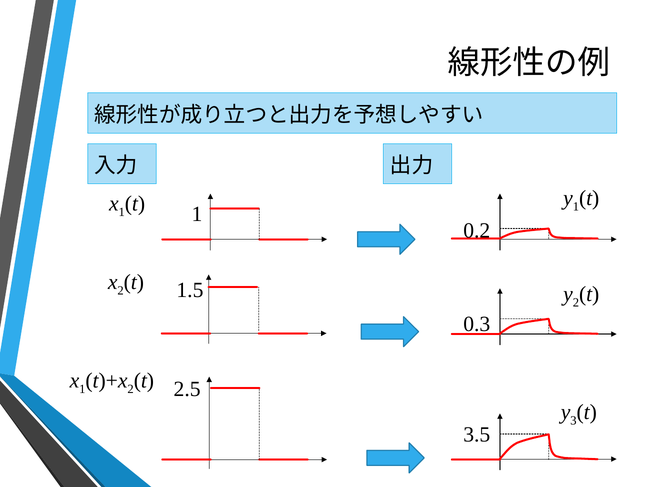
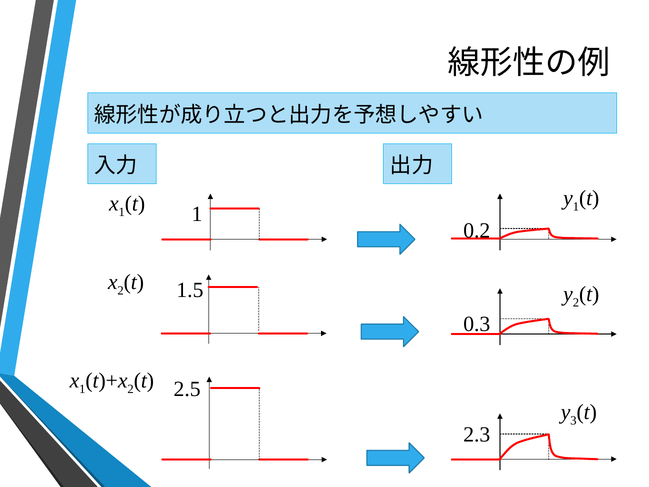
3.5: 3.5 -> 2.3
